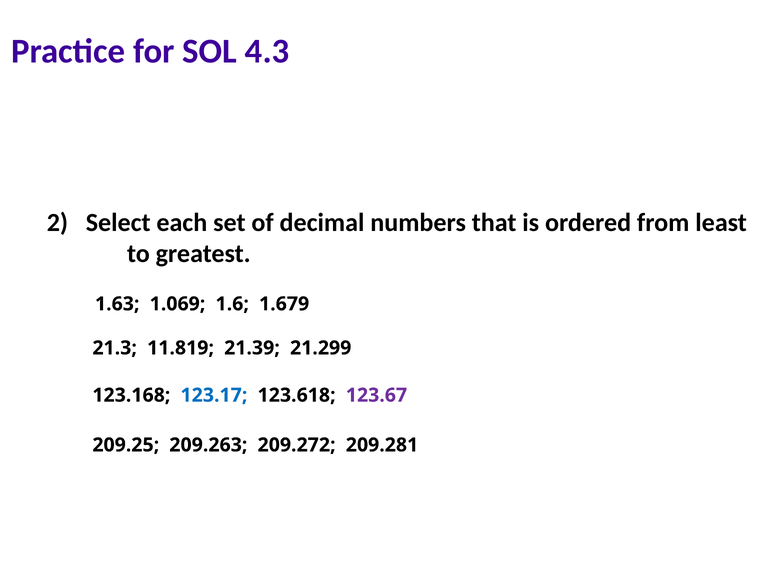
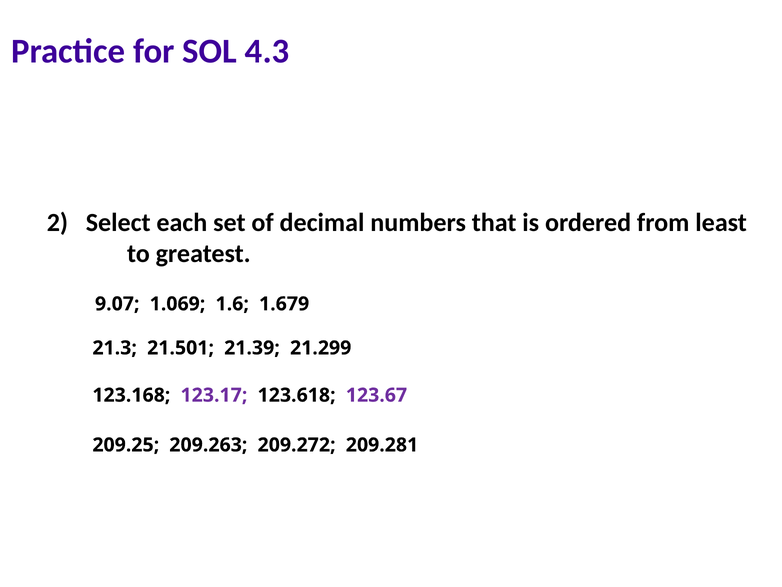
1.63: 1.63 -> 9.07
11.819: 11.819 -> 21.501
123.17 colour: blue -> purple
